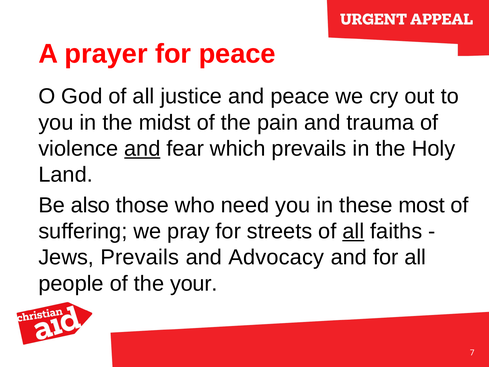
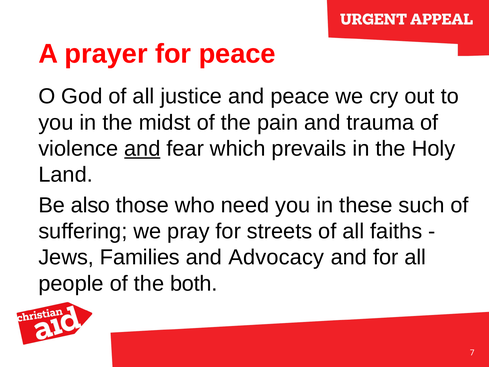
most: most -> such
all at (353, 231) underline: present -> none
Jews Prevails: Prevails -> Families
your: your -> both
